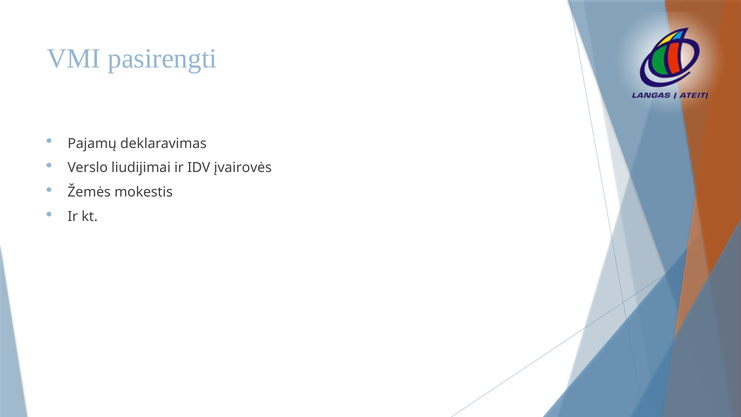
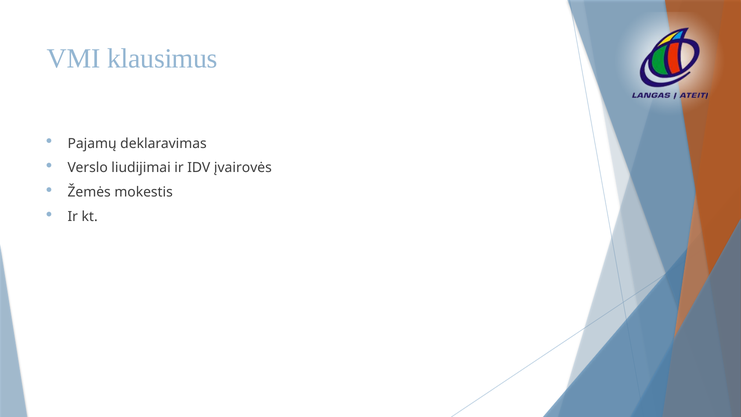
pasirengti: pasirengti -> klausimus
